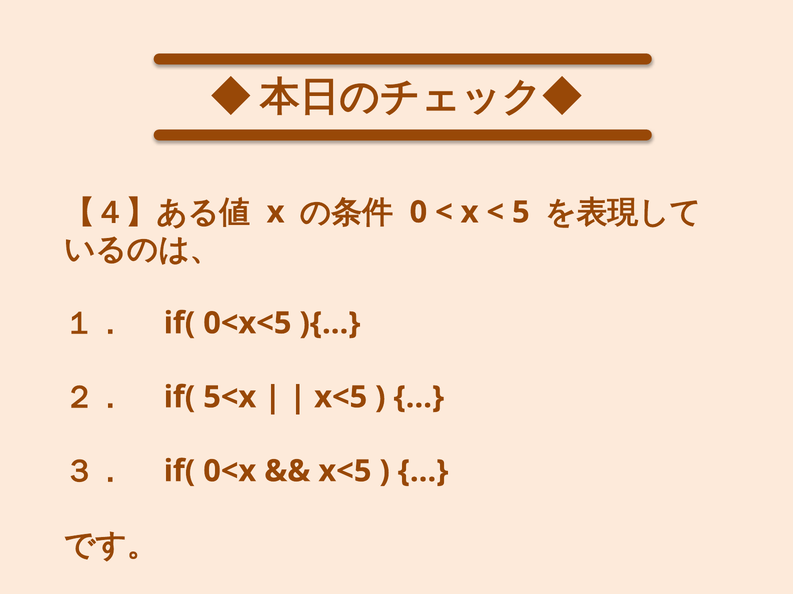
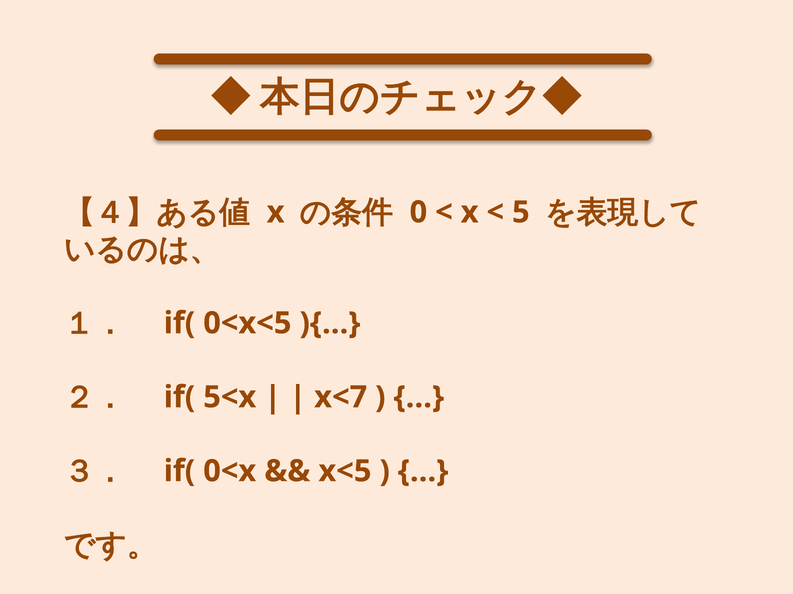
x<5 at (341, 398): x<5 -> x<7
